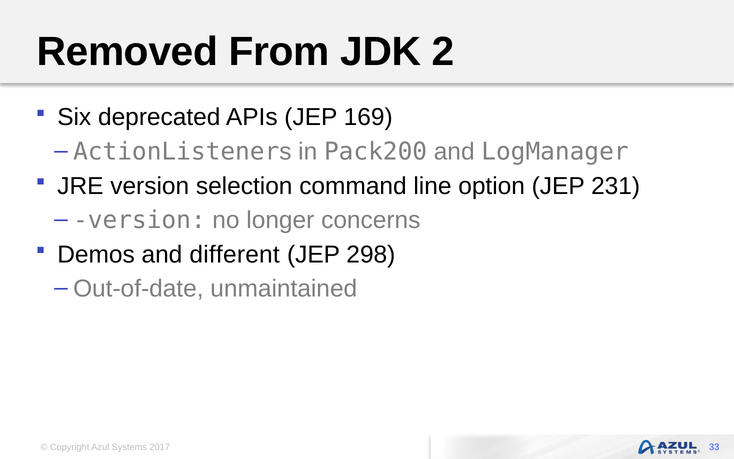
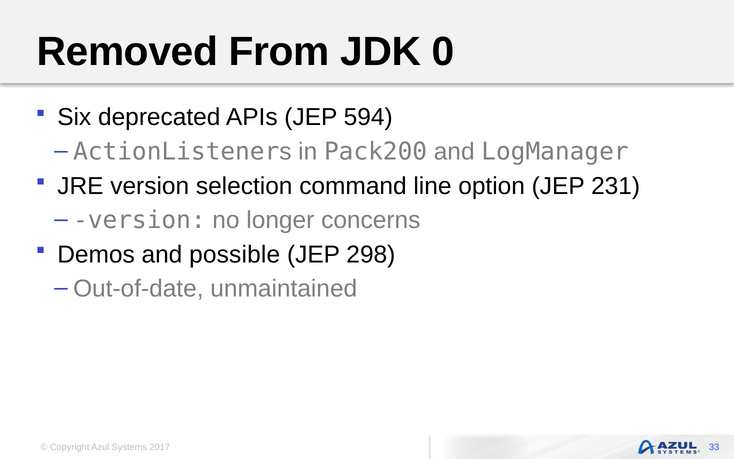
2: 2 -> 0
169: 169 -> 594
different: different -> possible
